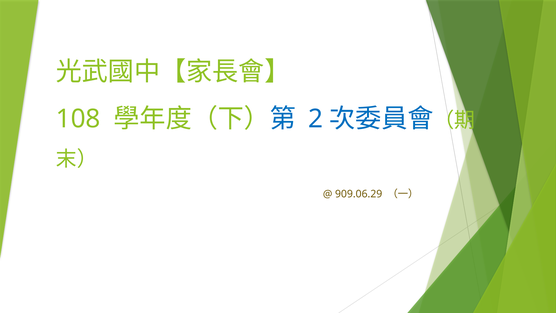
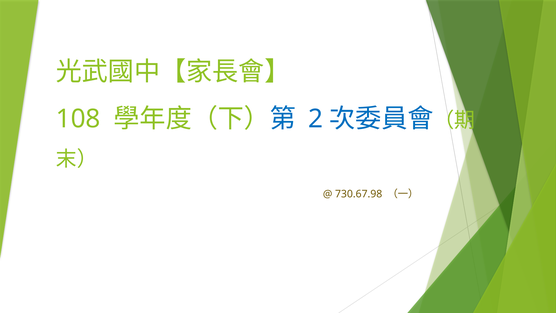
909.06.29: 909.06.29 -> 730.67.98
